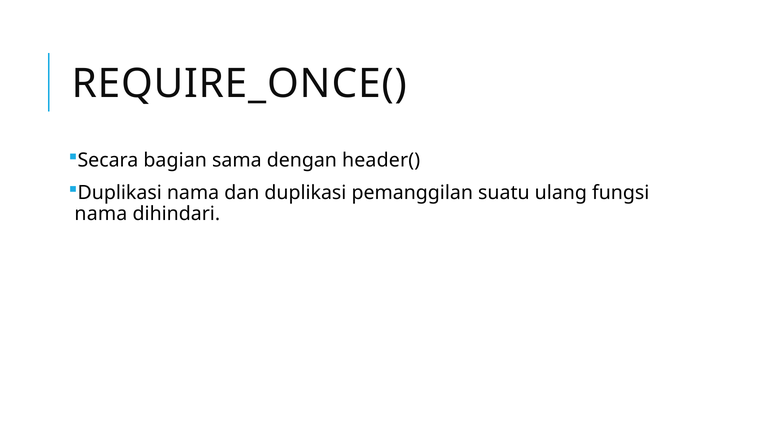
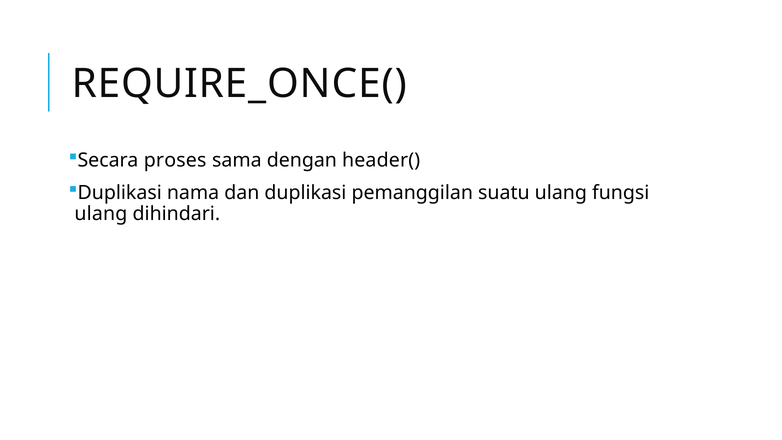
bagian: bagian -> proses
nama at (101, 214): nama -> ulang
